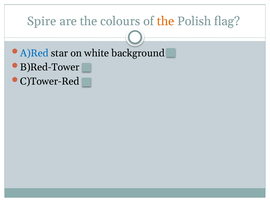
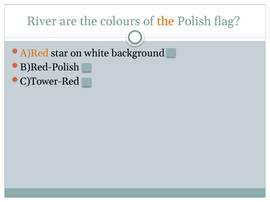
Spire: Spire -> River
A)Red colour: blue -> orange
B)Red-Tower: B)Red-Tower -> B)Red-Polish
